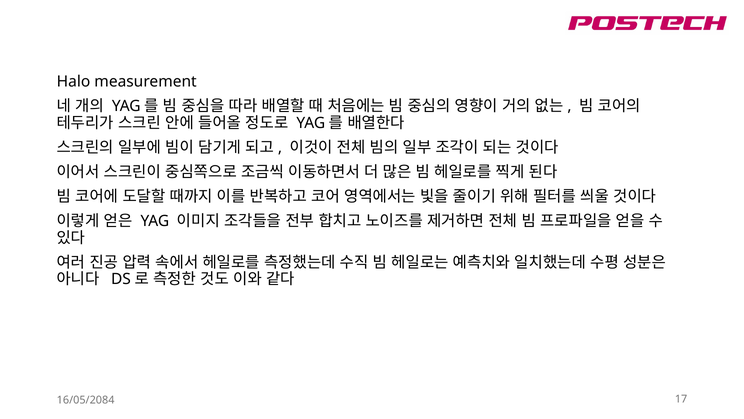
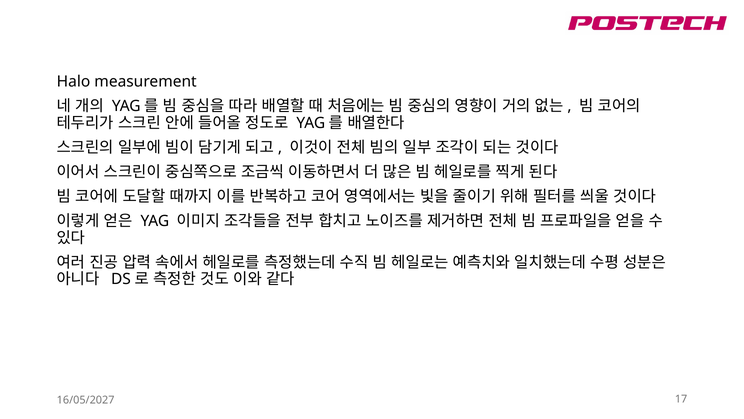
16/05/2084: 16/05/2084 -> 16/05/2027
